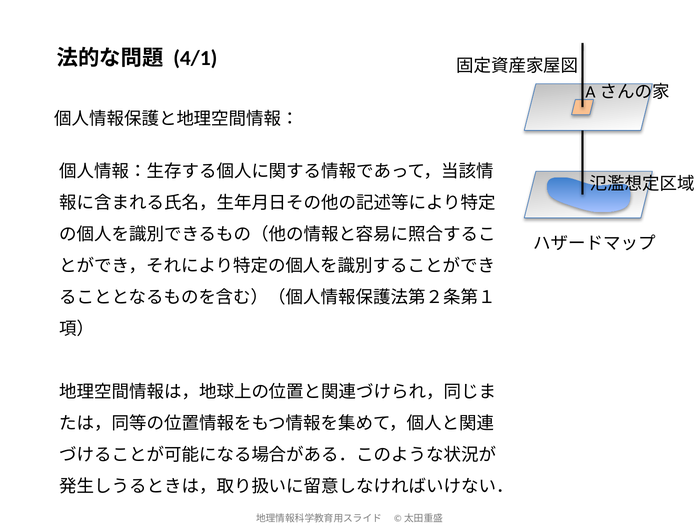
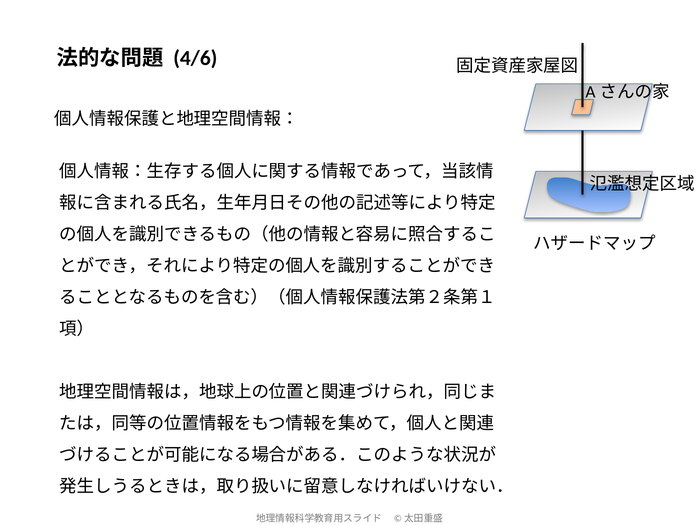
4/1: 4/1 -> 4/6
